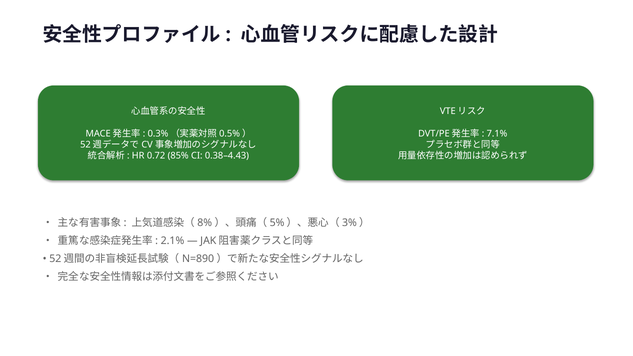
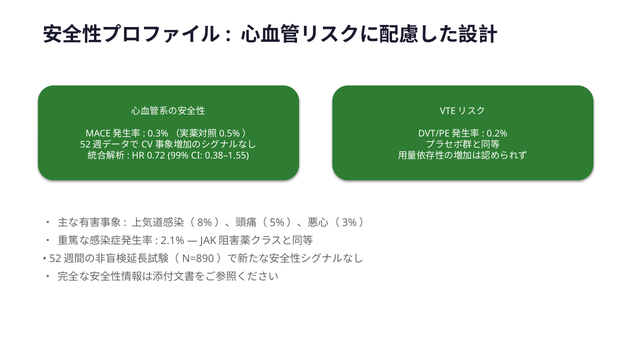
7.1%: 7.1% -> 0.2%
85%: 85% -> 99%
0.38–4.43: 0.38–4.43 -> 0.38–1.55
